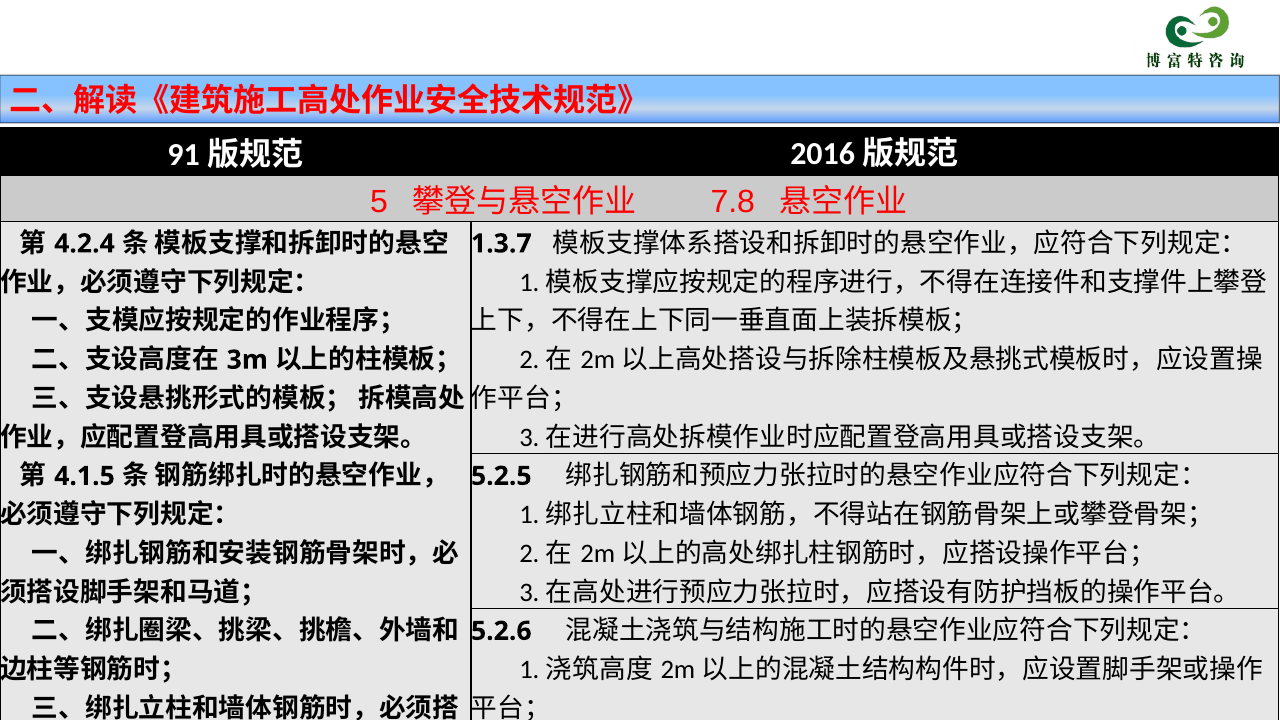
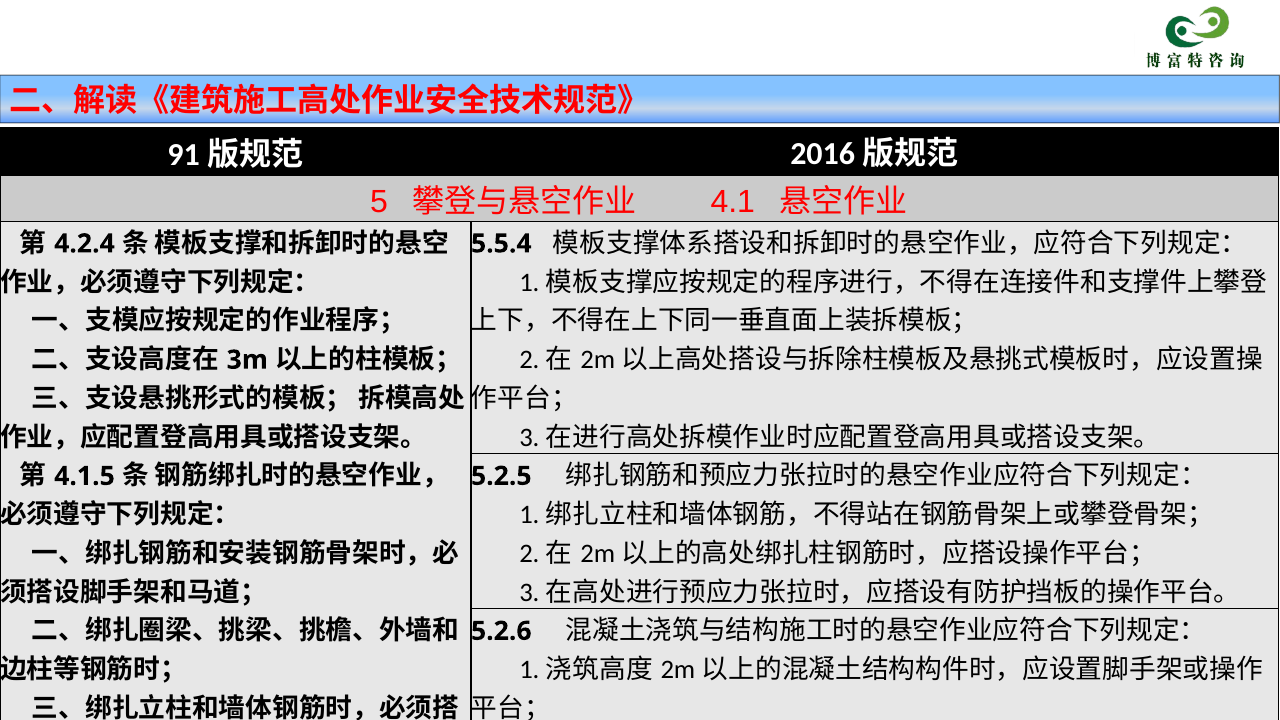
7.8: 7.8 -> 4.1
1.3.7: 1.3.7 -> 5.5.4
